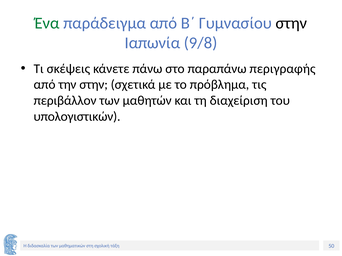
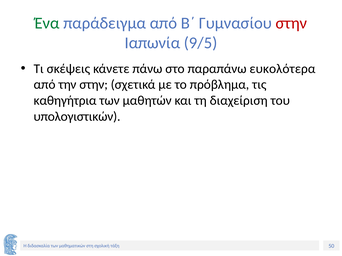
στην at (291, 23) colour: black -> red
9/8: 9/8 -> 9/5
περιγραφής: περιγραφής -> ευκολότερα
περιβάλλον: περιβάλλον -> καθηγήτρια
